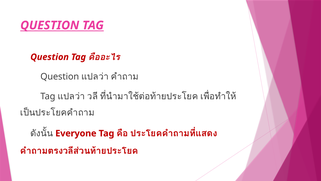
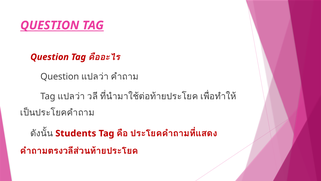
Everyone: Everyone -> Students
